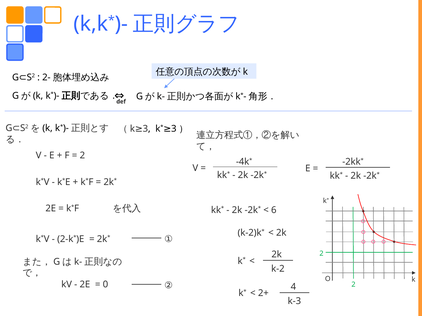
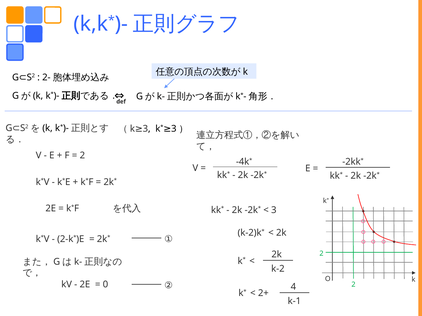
6 at (274, 210): 6 -> 3
k-3: k-3 -> k-1
